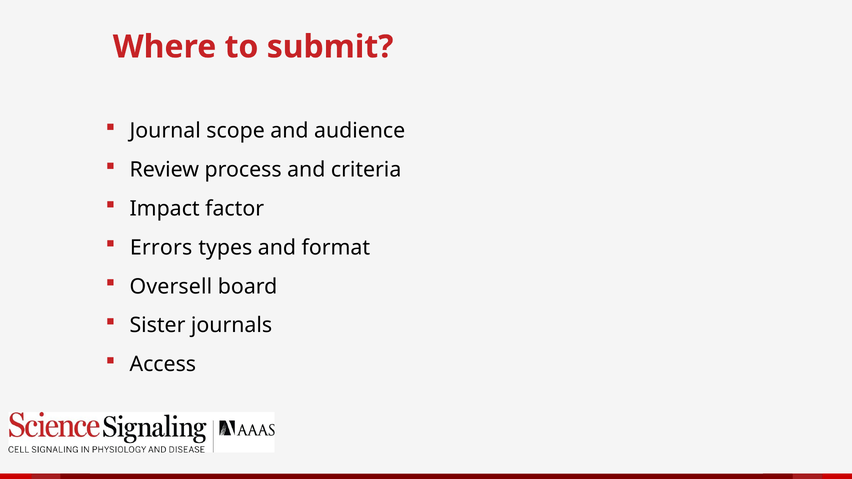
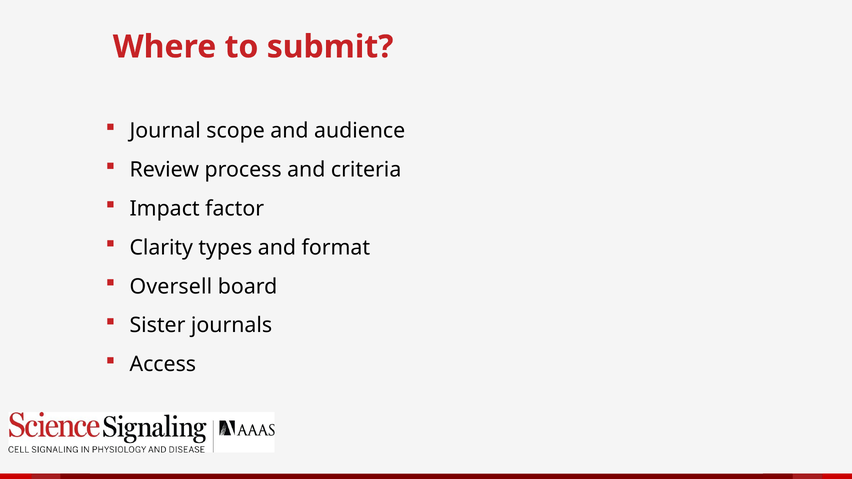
Errors: Errors -> Clarity
